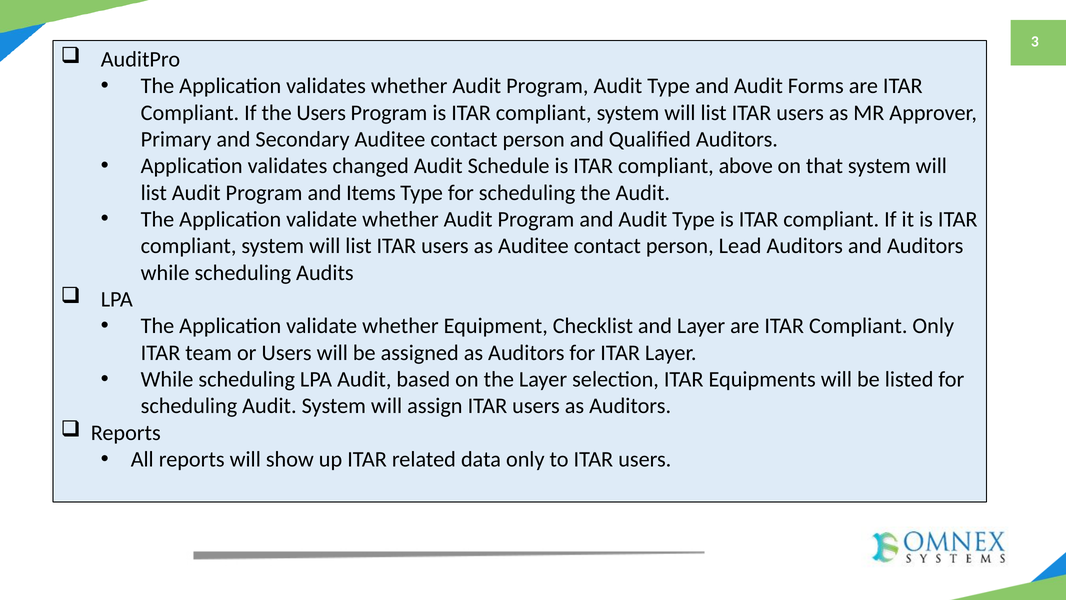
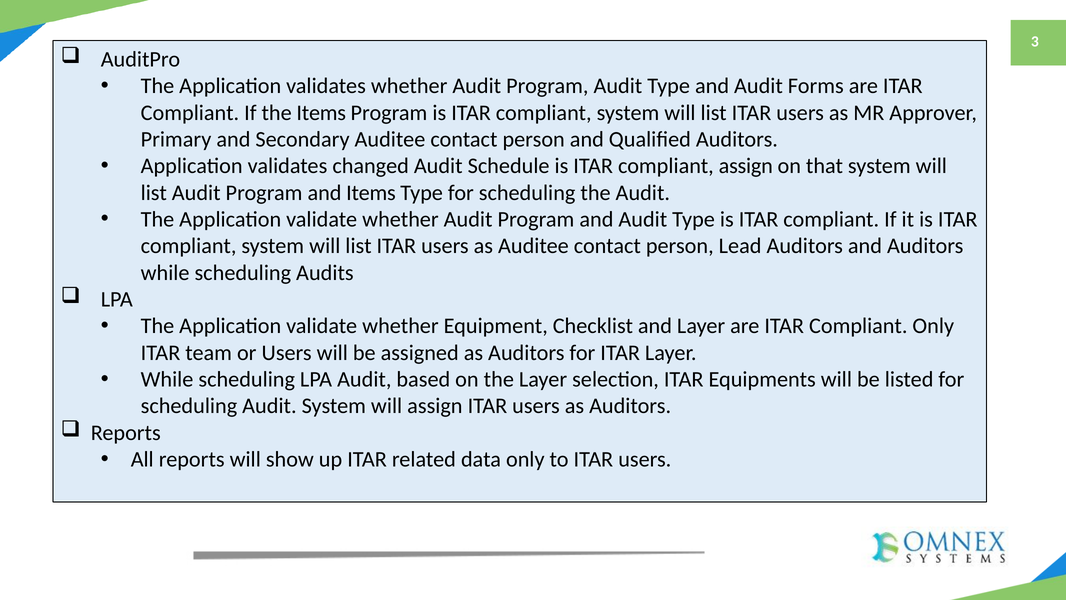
the Users: Users -> Items
compliant above: above -> assign
